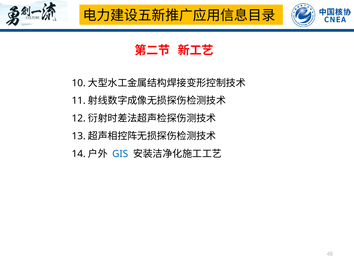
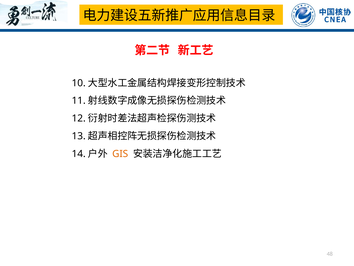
GIS colour: blue -> orange
